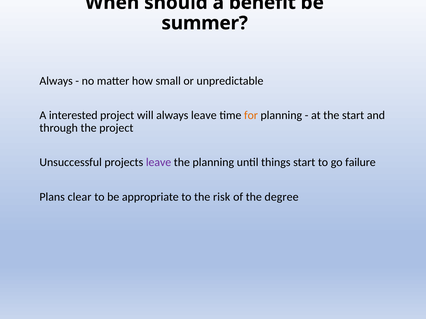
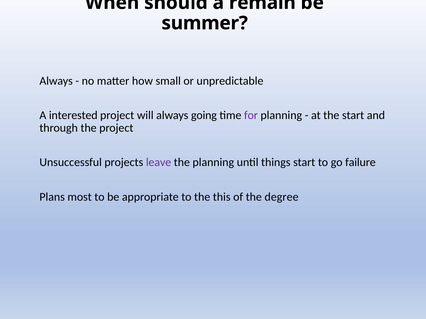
benefit: benefit -> remain
always leave: leave -> going
for colour: orange -> purple
clear: clear -> most
risk: risk -> this
